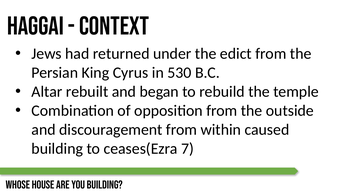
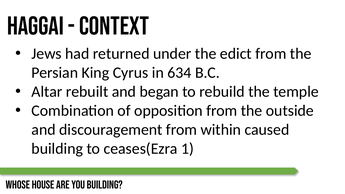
530: 530 -> 634
7: 7 -> 1
